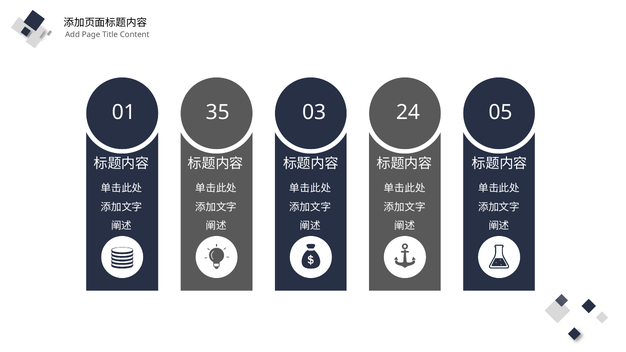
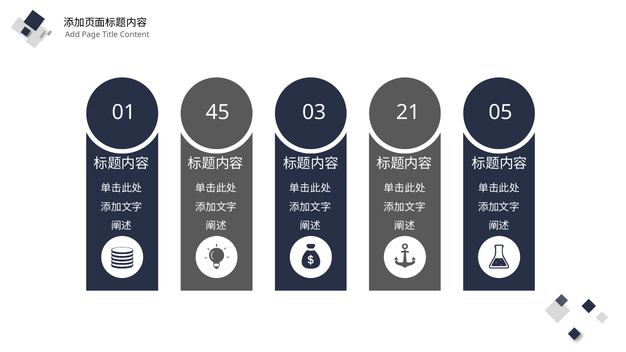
35: 35 -> 45
24: 24 -> 21
